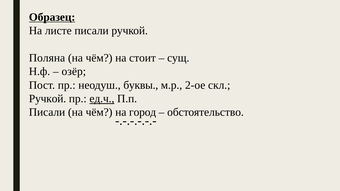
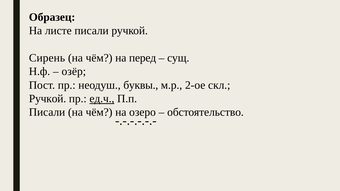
Образец underline: present -> none
Поляна: Поляна -> Сирень
стоит: стоит -> перед
город: город -> озеро
